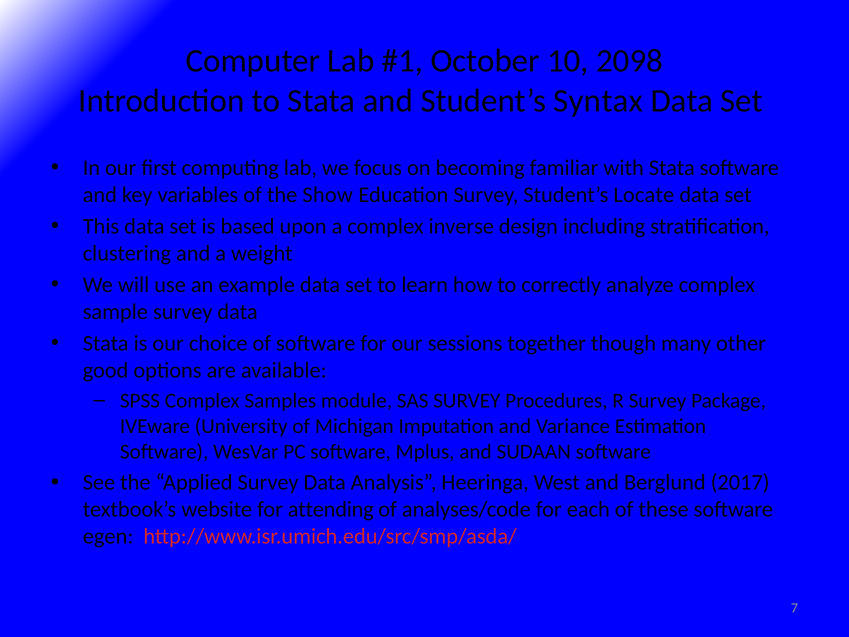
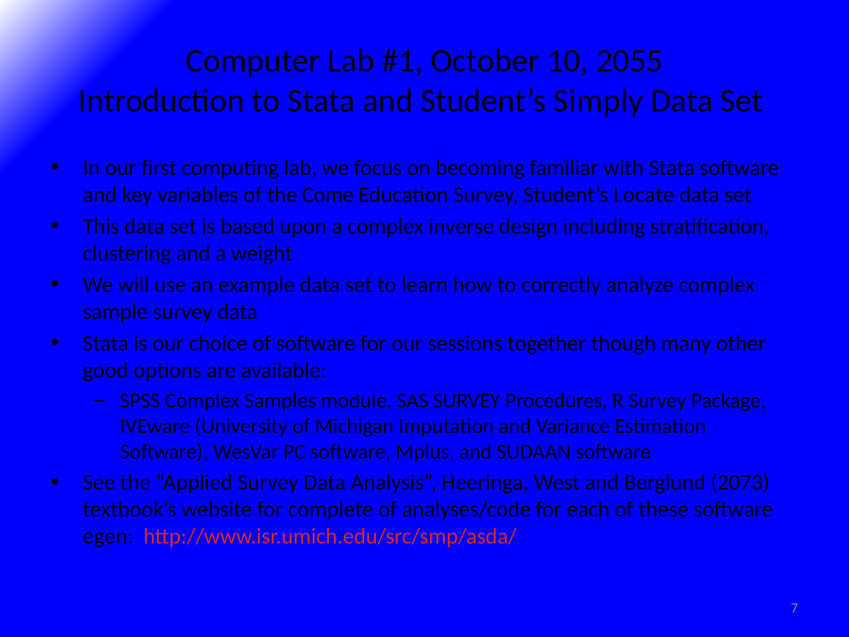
2098: 2098 -> 2055
Syntax: Syntax -> Simply
Show: Show -> Come
2017: 2017 -> 2073
attending: attending -> complete
